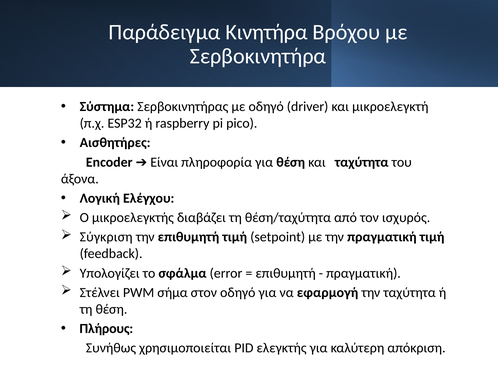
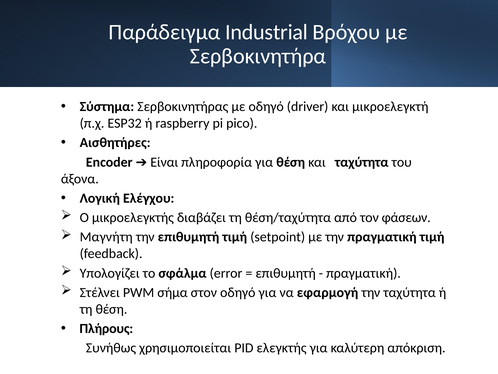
Κινητήρα: Κινητήρα -> Industrial
ισχυρός: ισχυρός -> φάσεων
Σύγκριση: Σύγκριση -> Μαγνήτη
